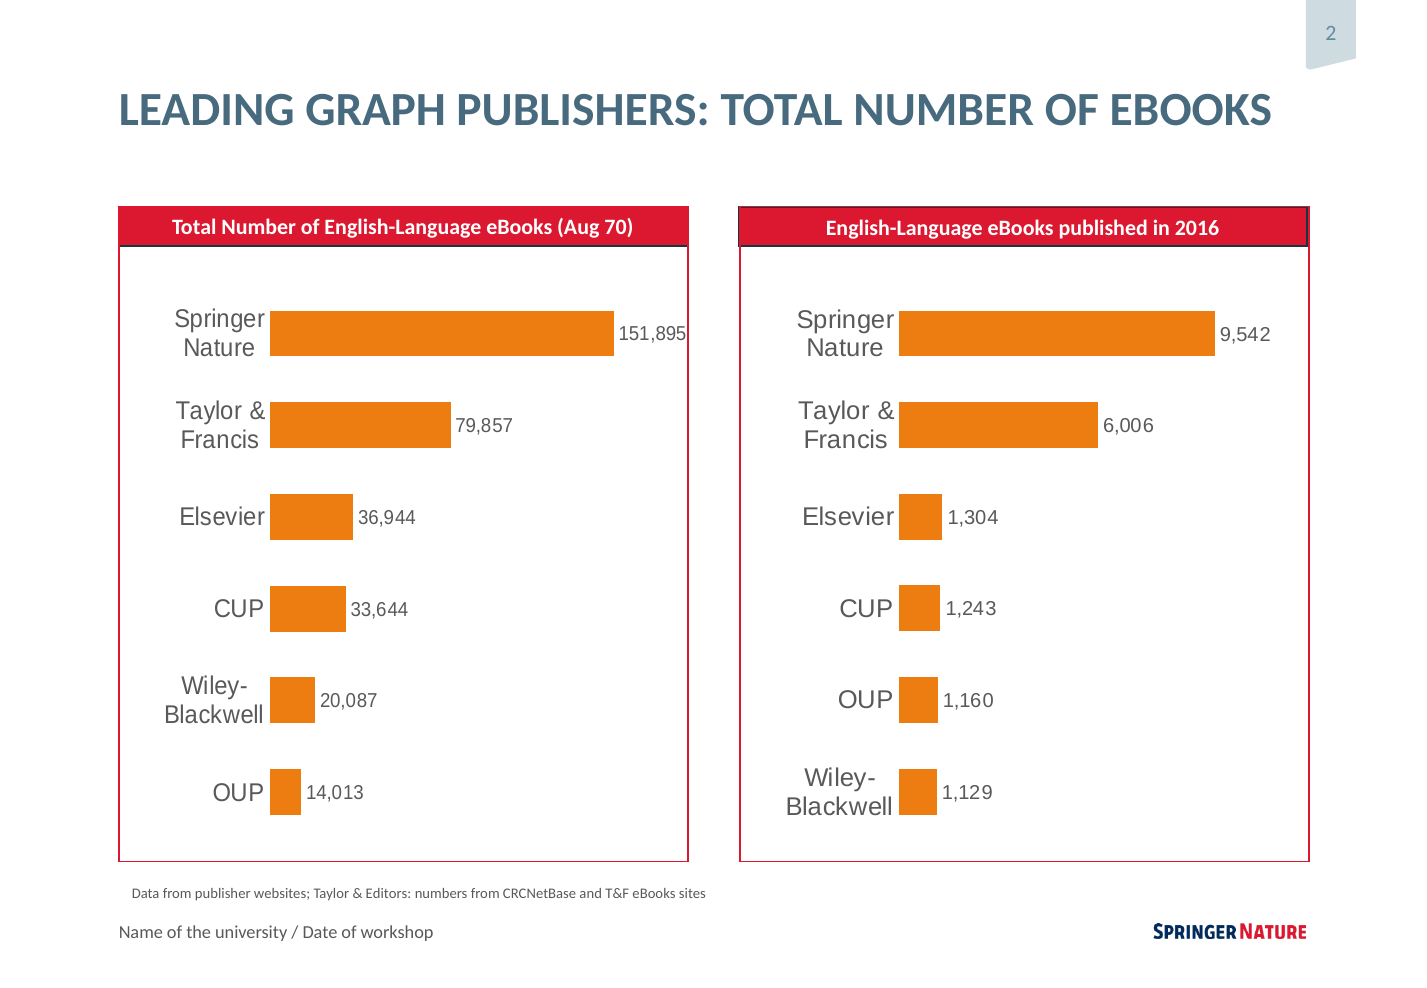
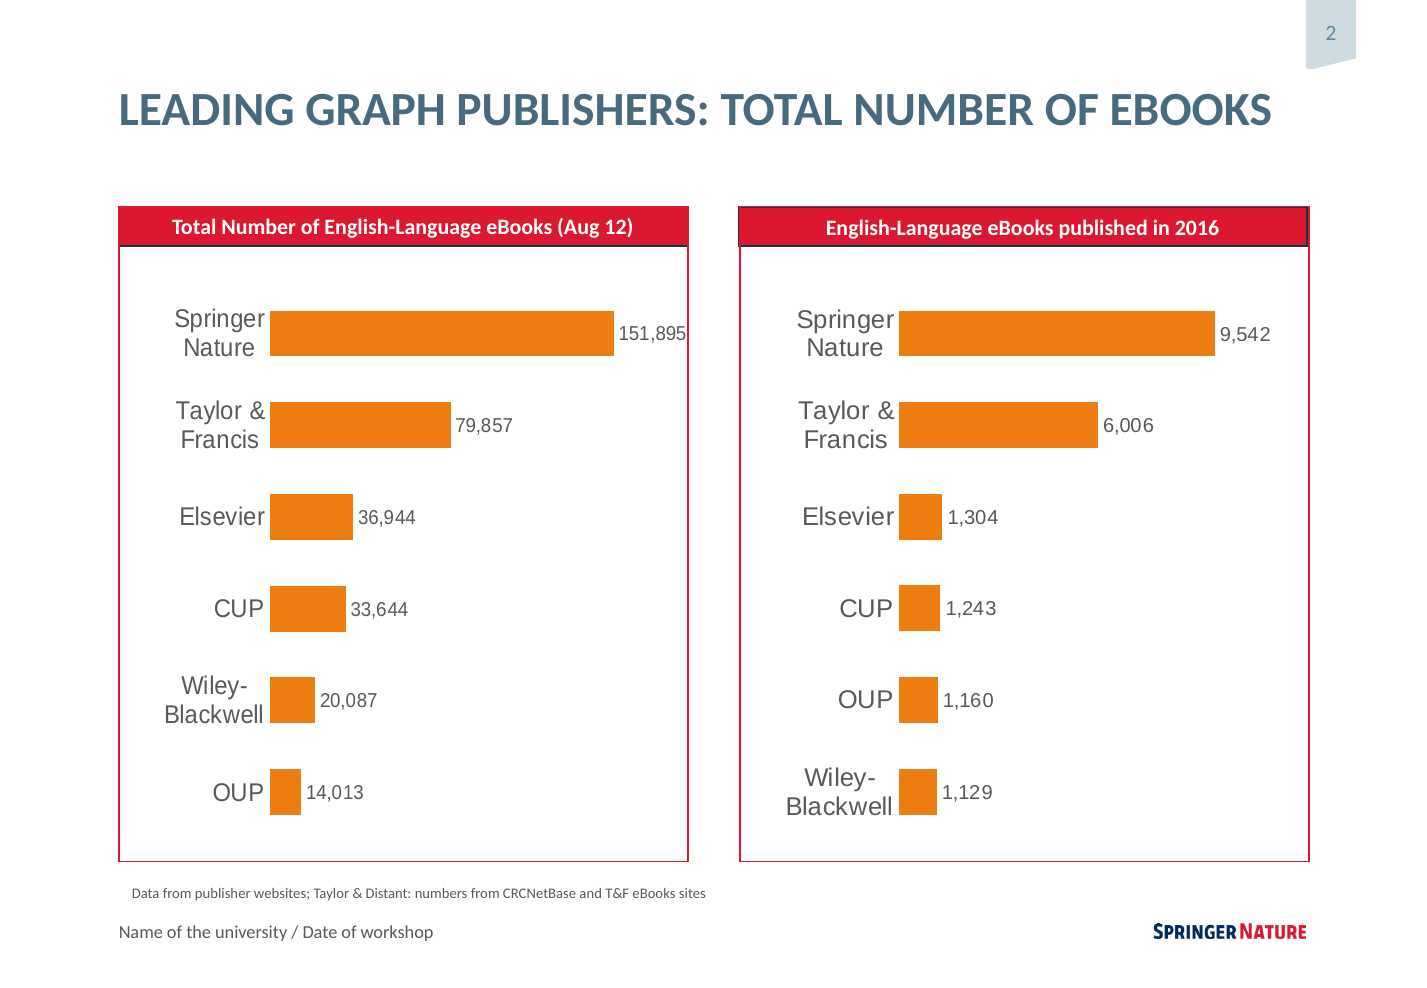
70: 70 -> 12
Editors: Editors -> Distant
